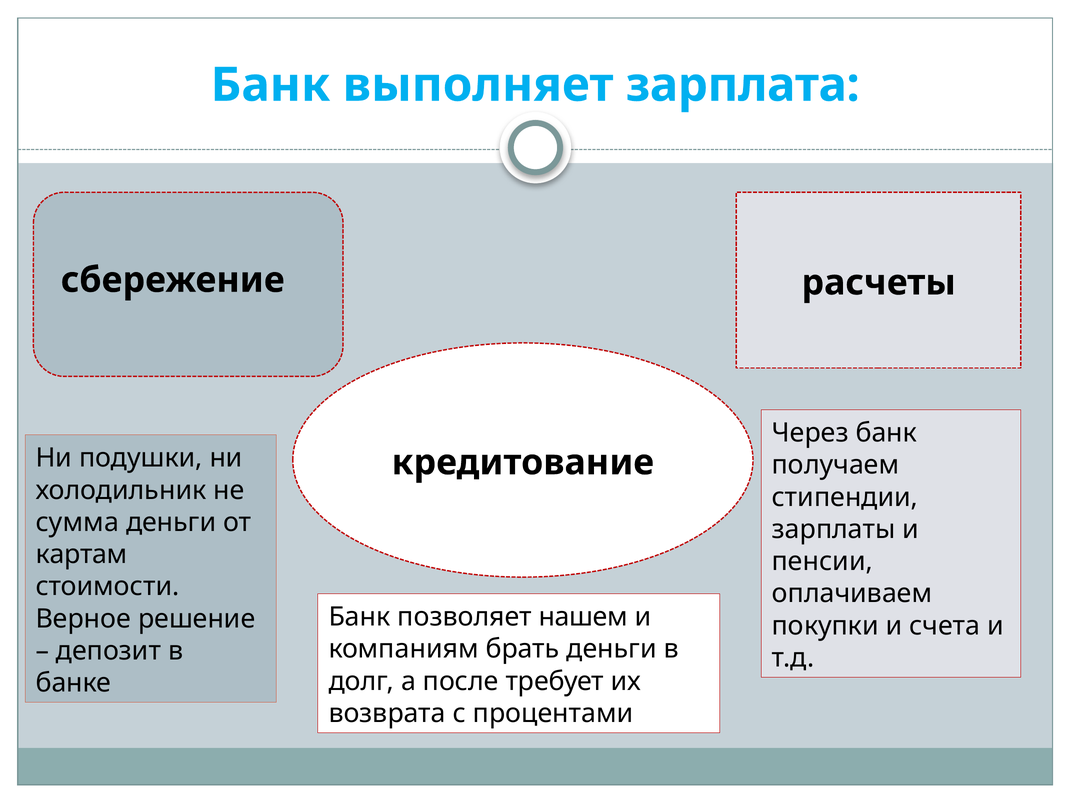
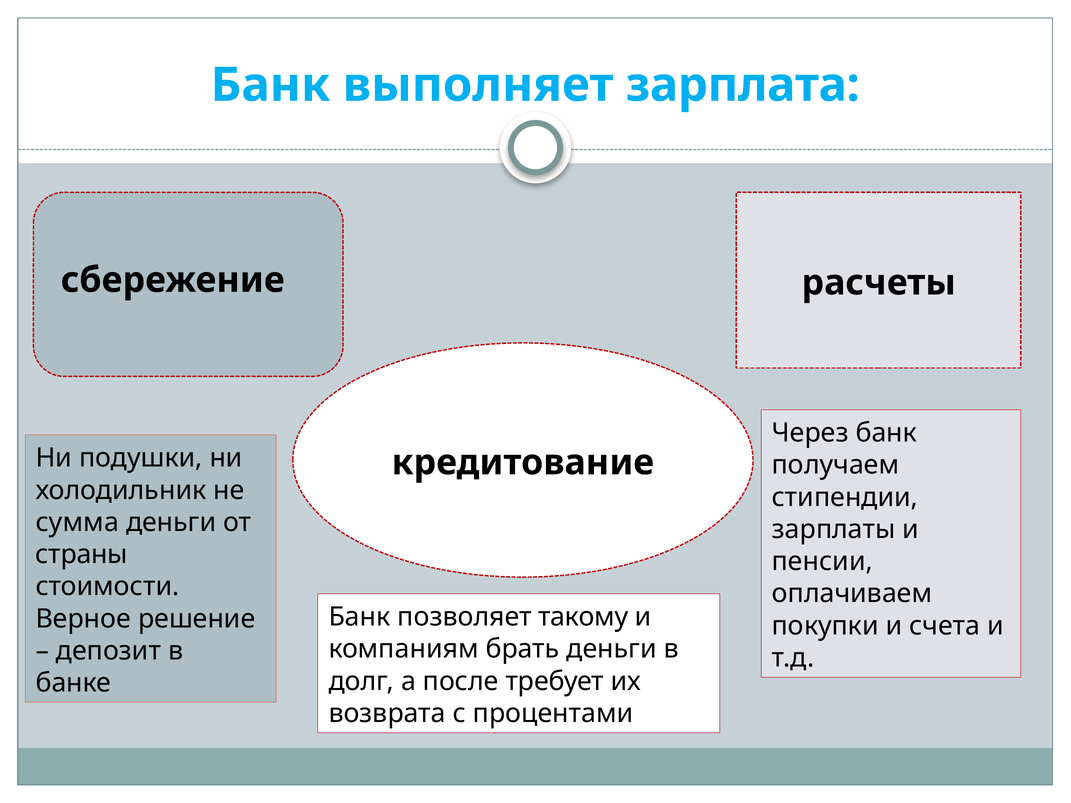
картам: картам -> страны
нашем: нашем -> такому
